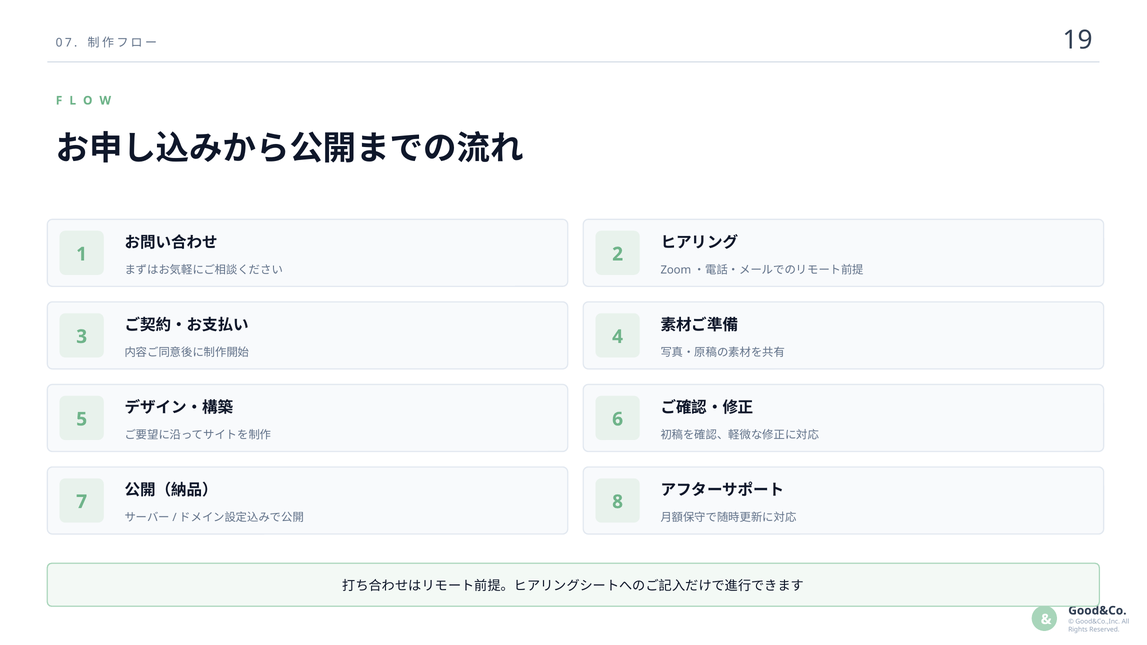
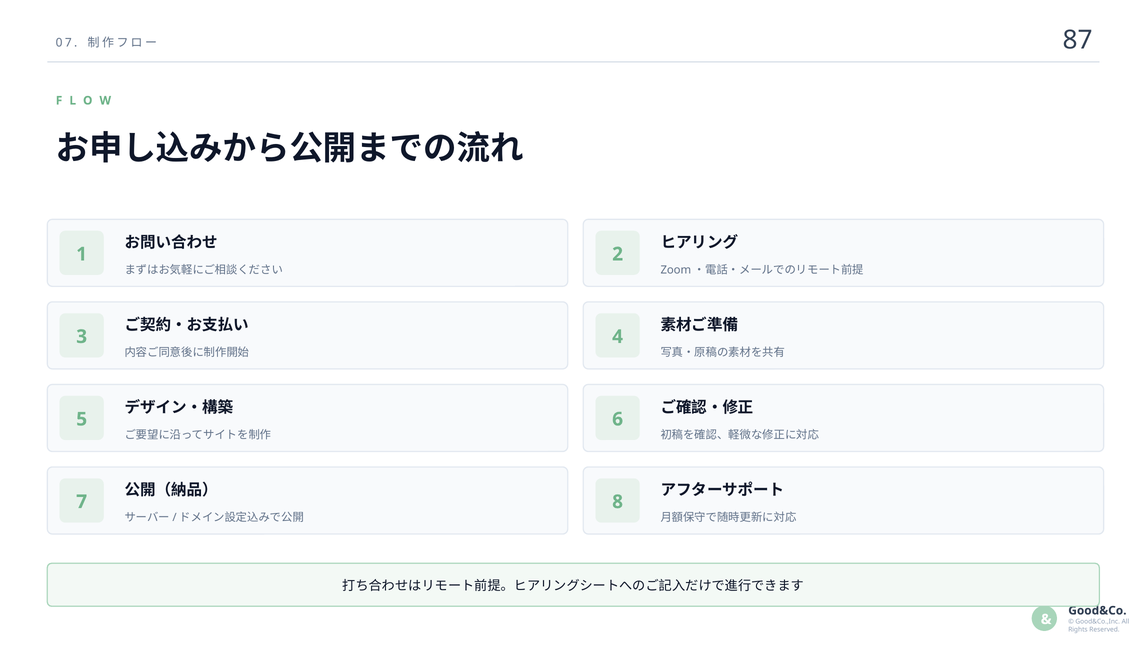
19: 19 -> 87
